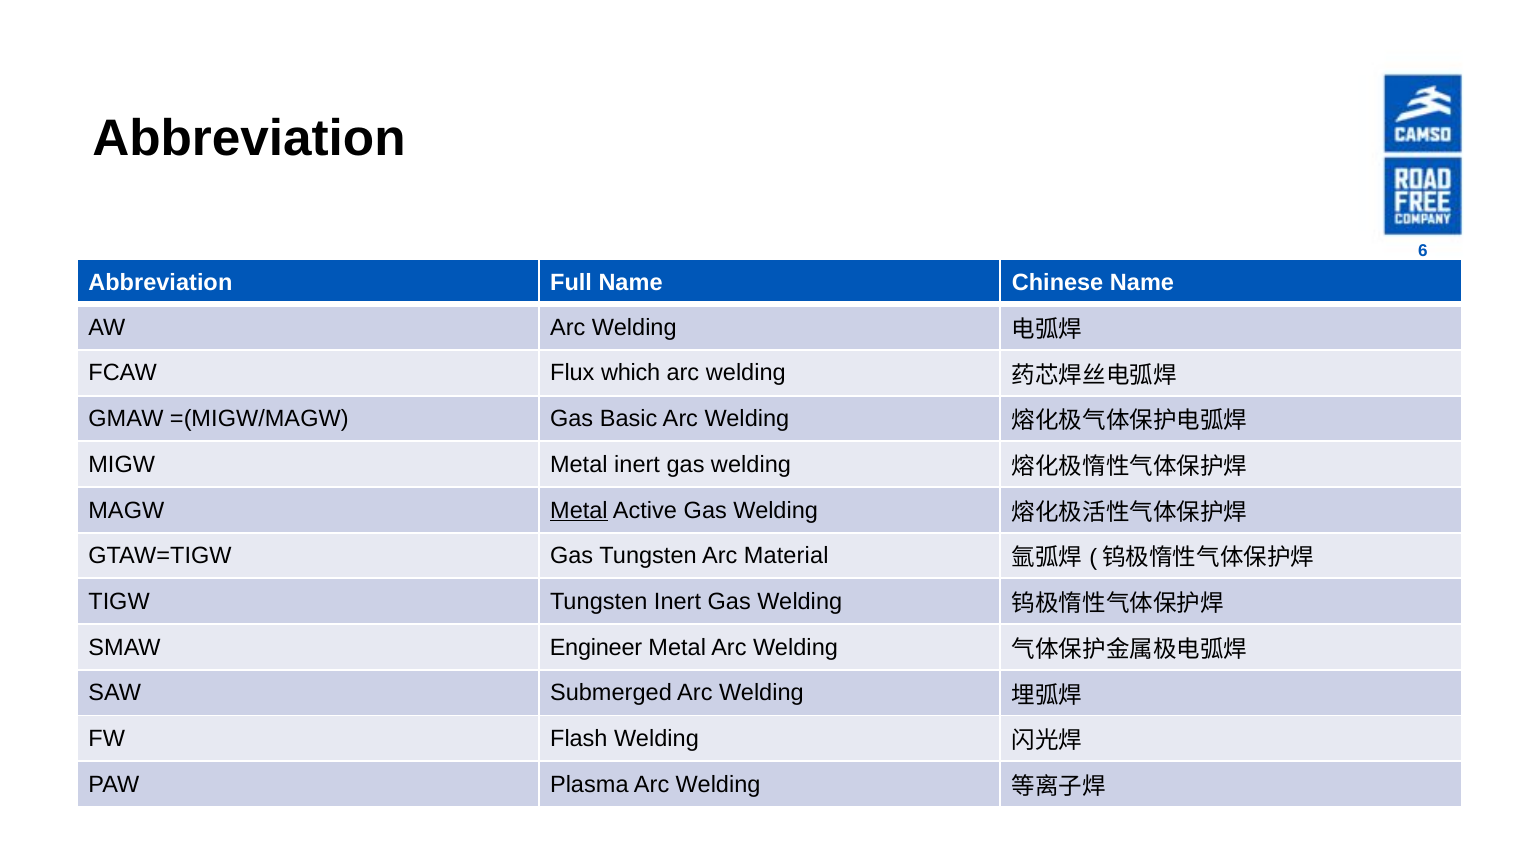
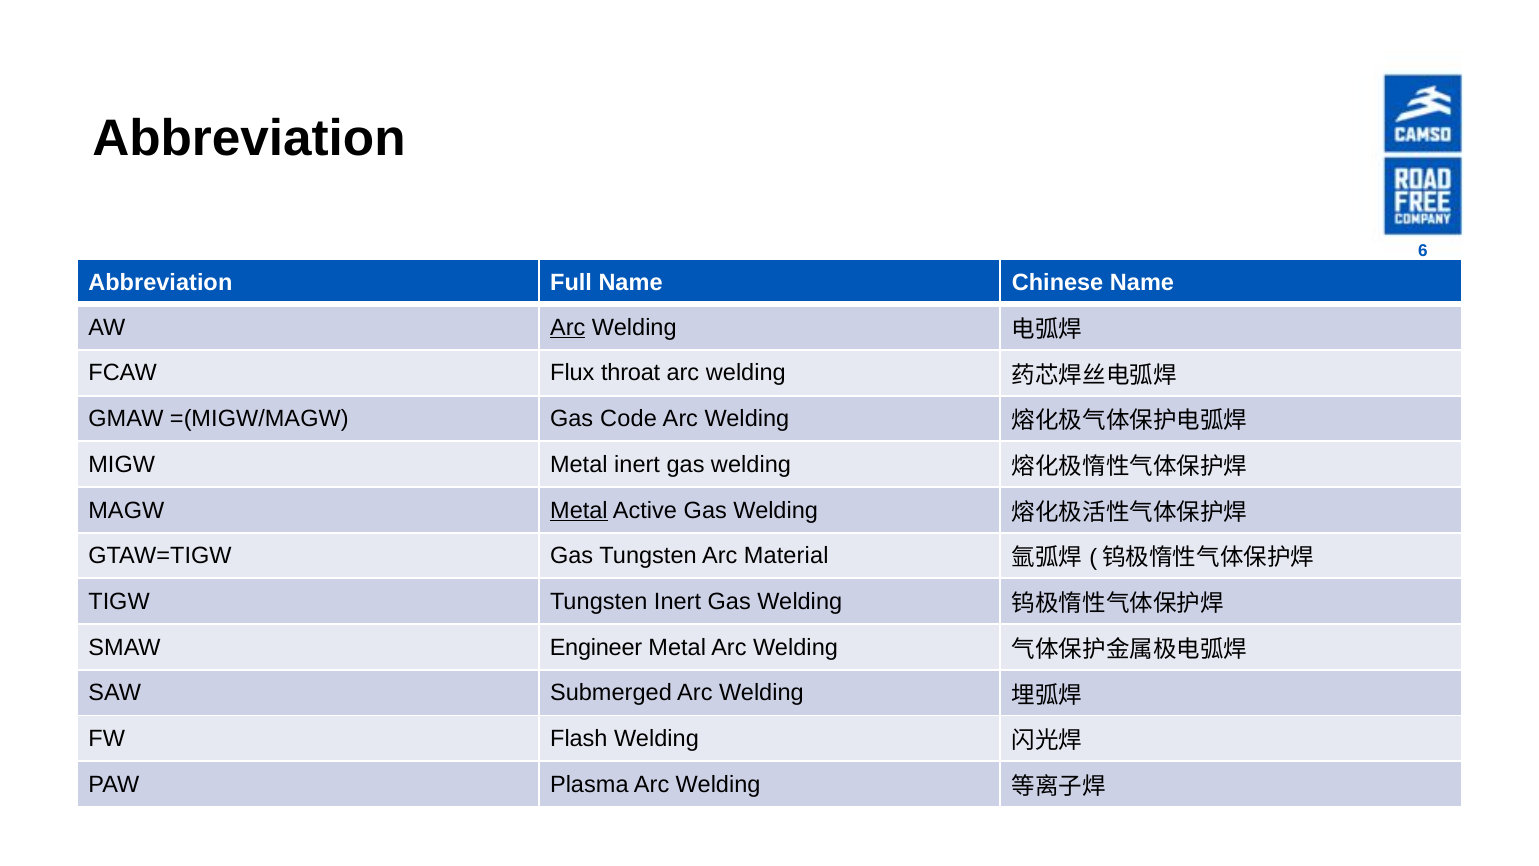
Arc at (568, 327) underline: none -> present
which: which -> throat
Basic: Basic -> Code
